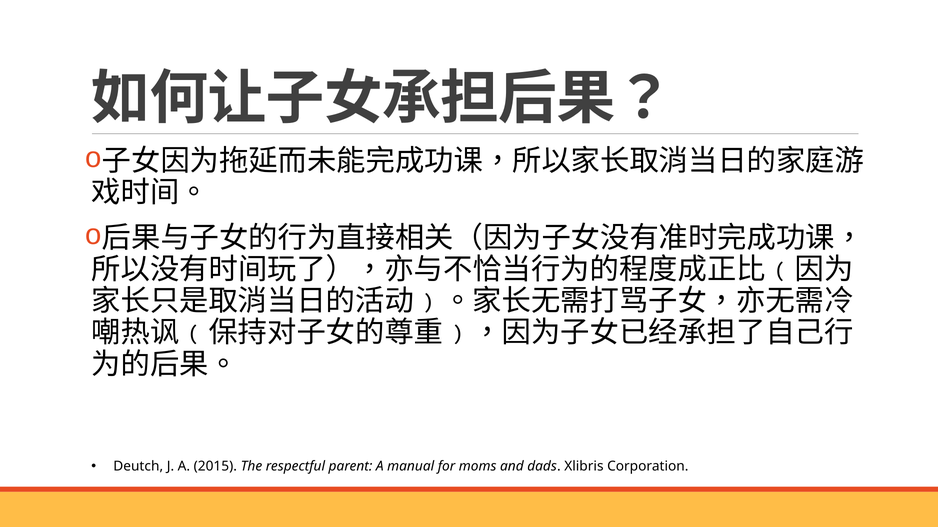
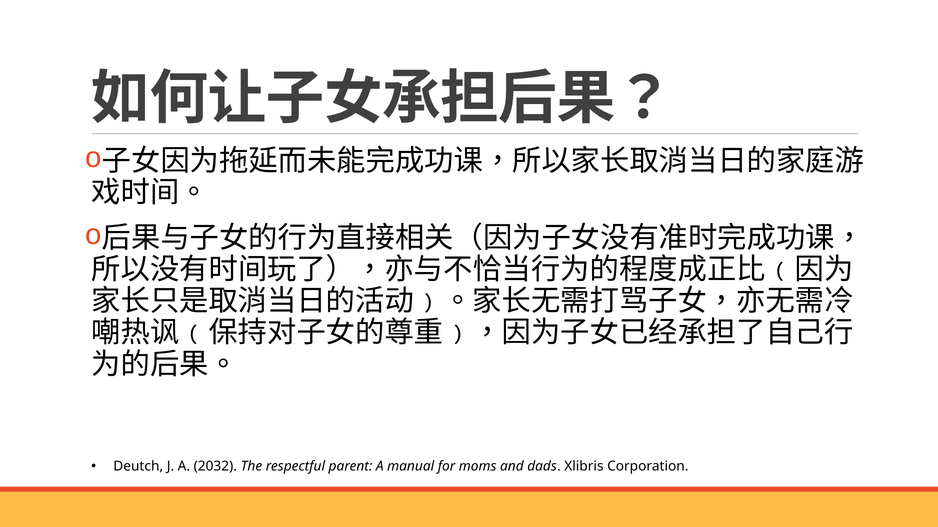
2015: 2015 -> 2032
